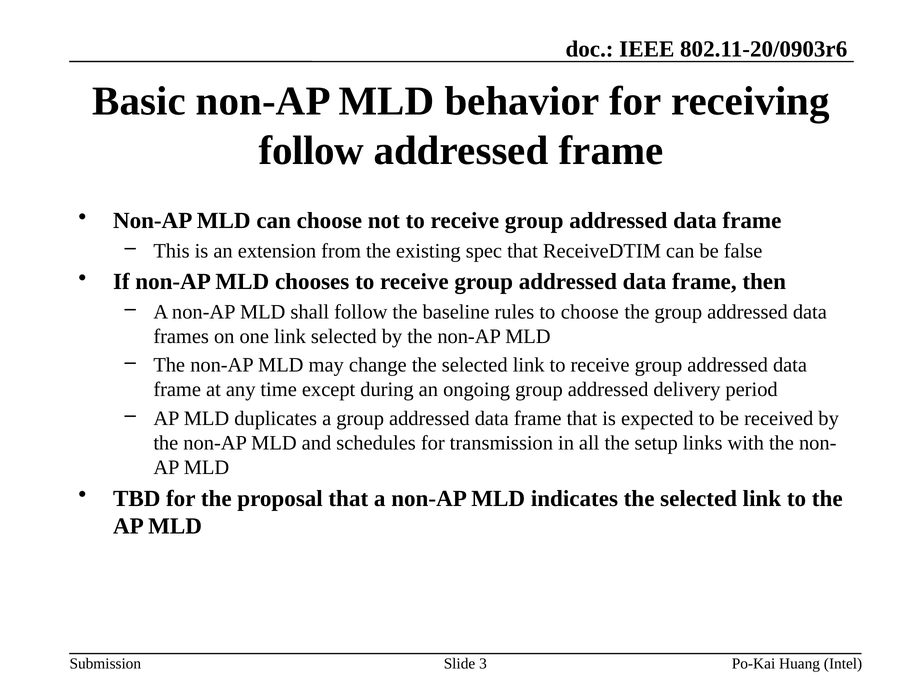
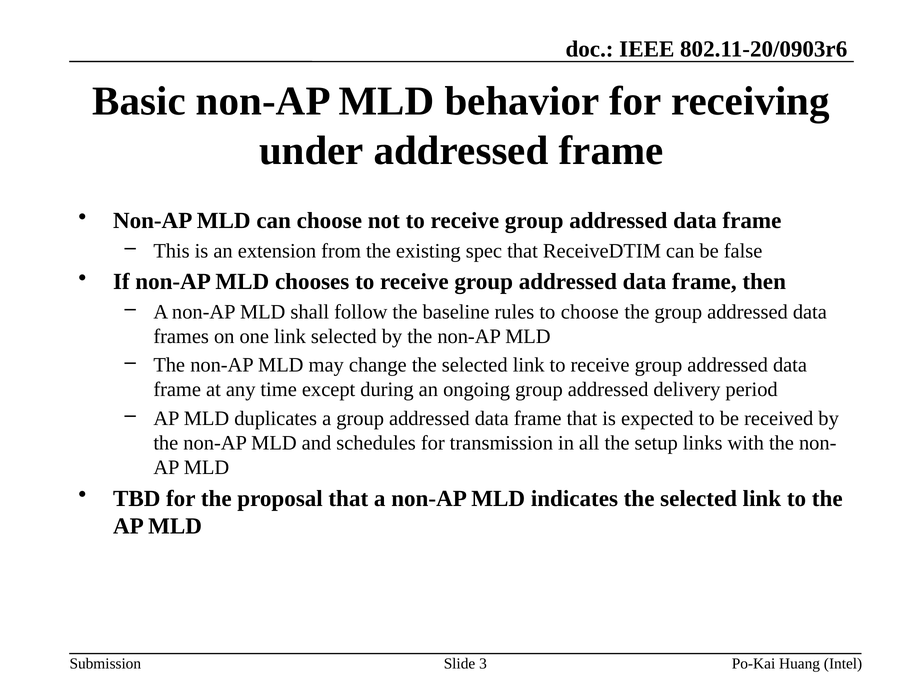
follow at (311, 151): follow -> under
